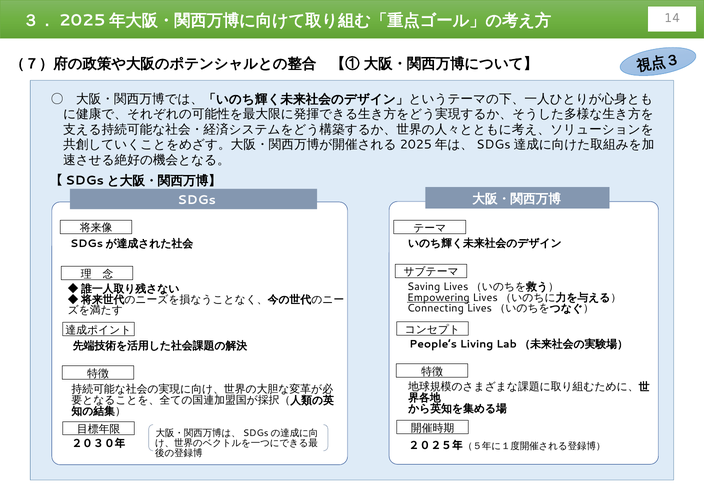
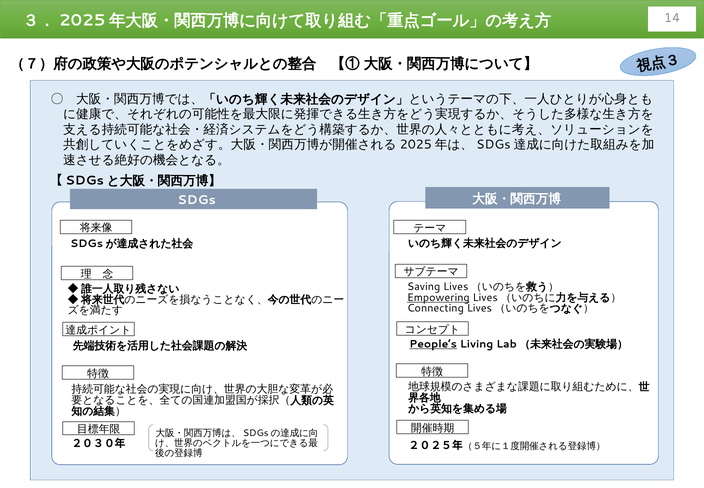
People’s underline: none -> present
